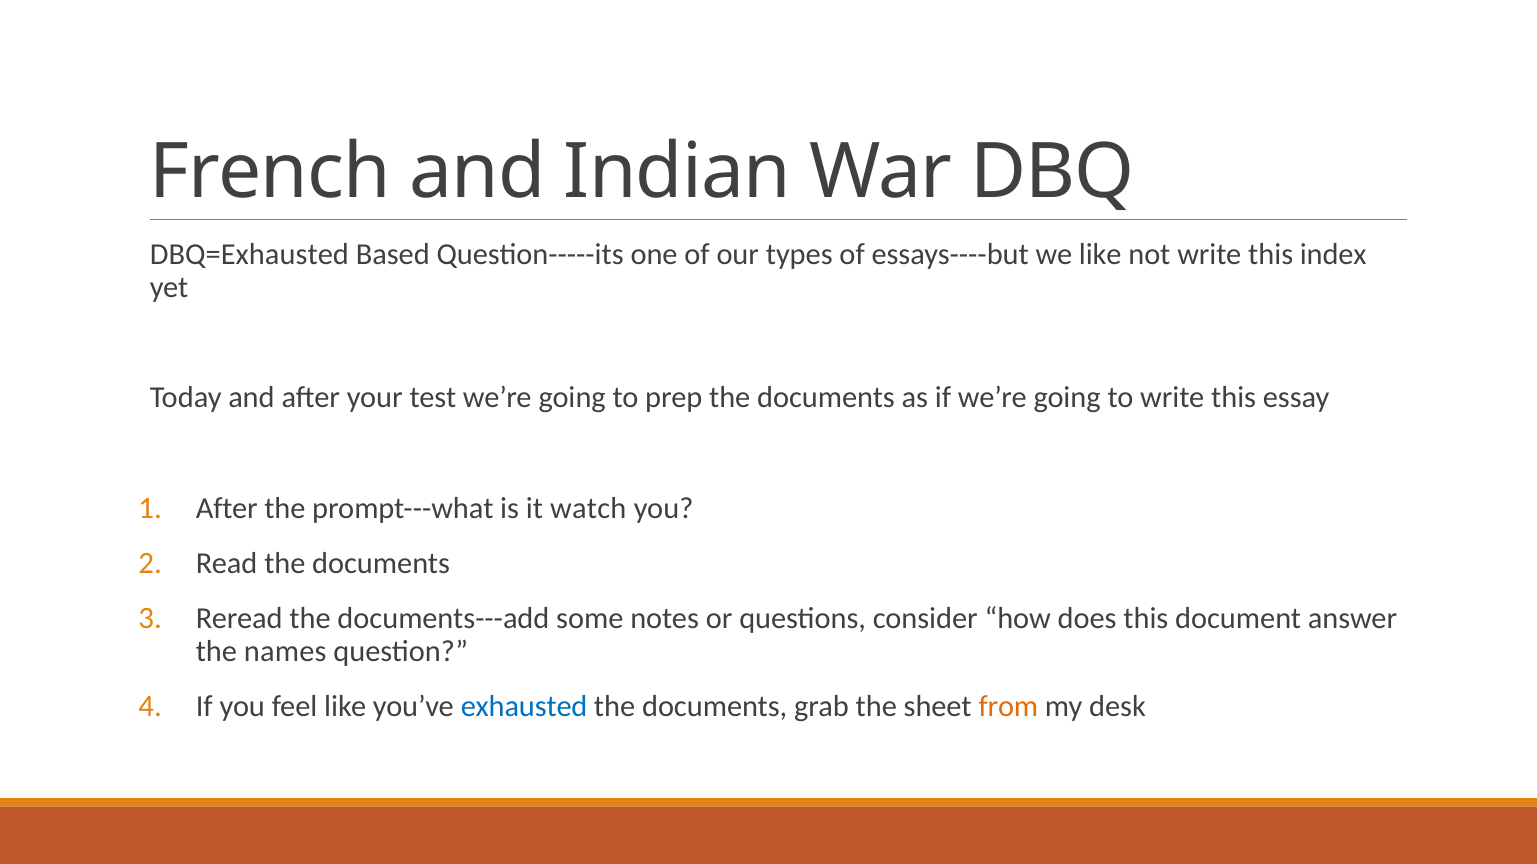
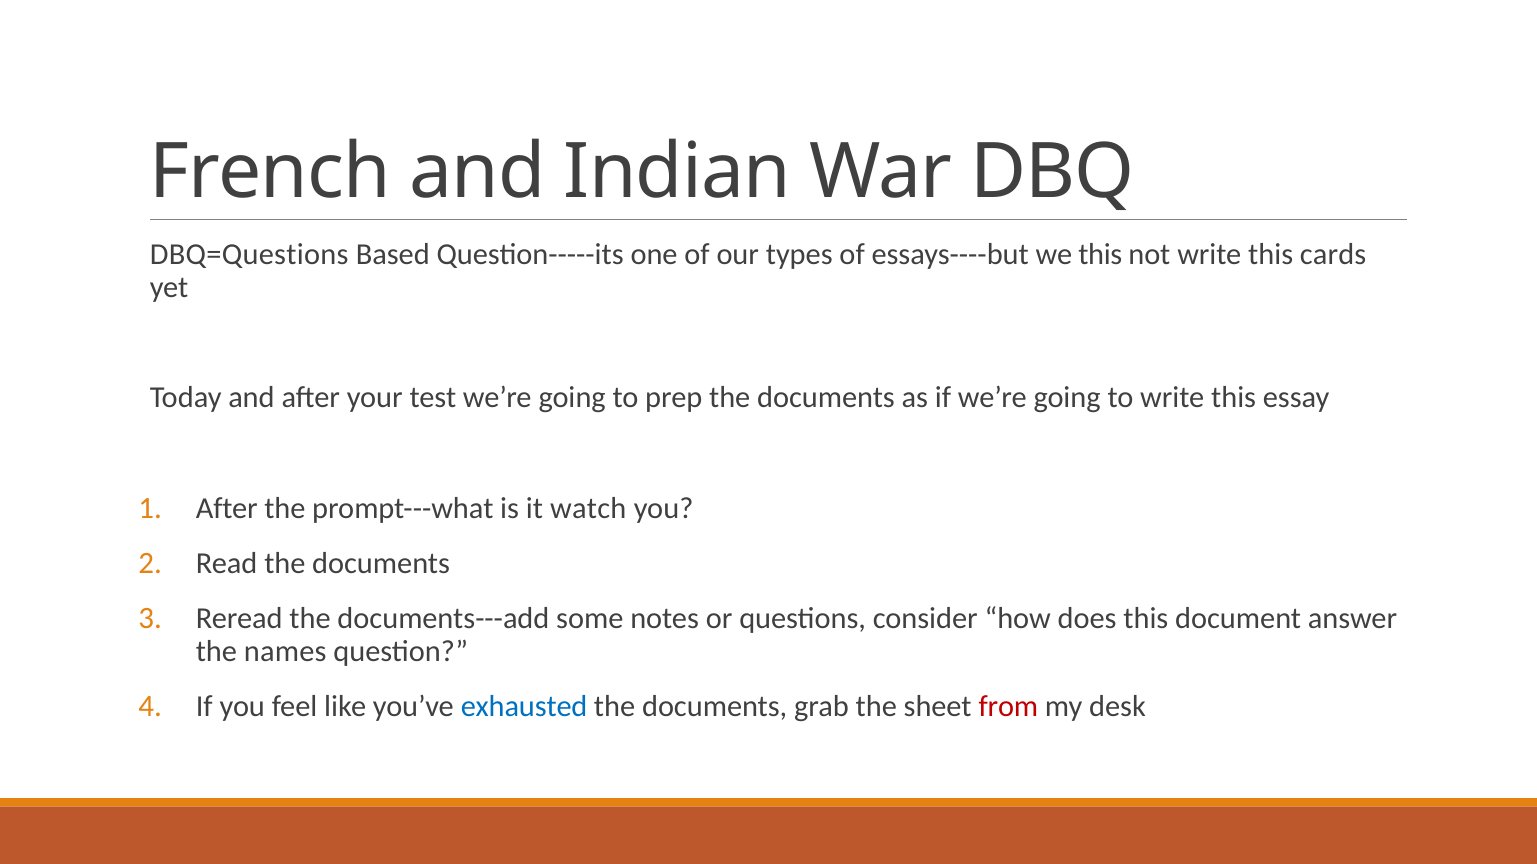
DBQ=Exhausted: DBQ=Exhausted -> DBQ=Questions
we like: like -> this
index: index -> cards
from colour: orange -> red
